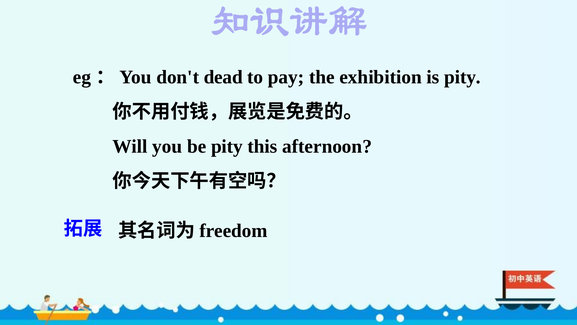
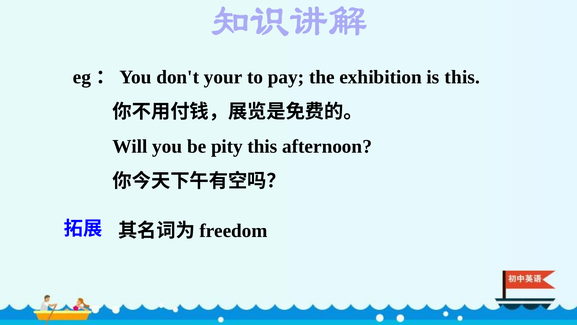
dead: dead -> your
is pity: pity -> this
